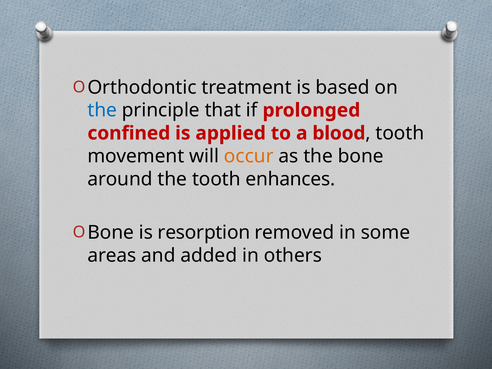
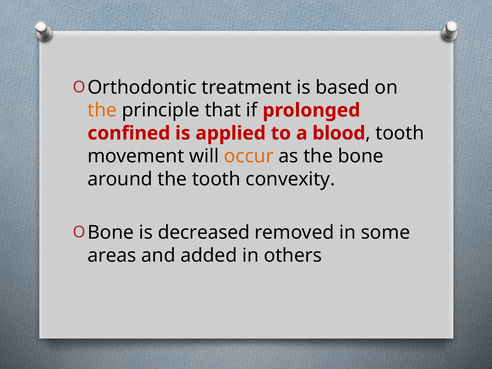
the at (102, 110) colour: blue -> orange
enhances: enhances -> convexity
resorption: resorption -> decreased
